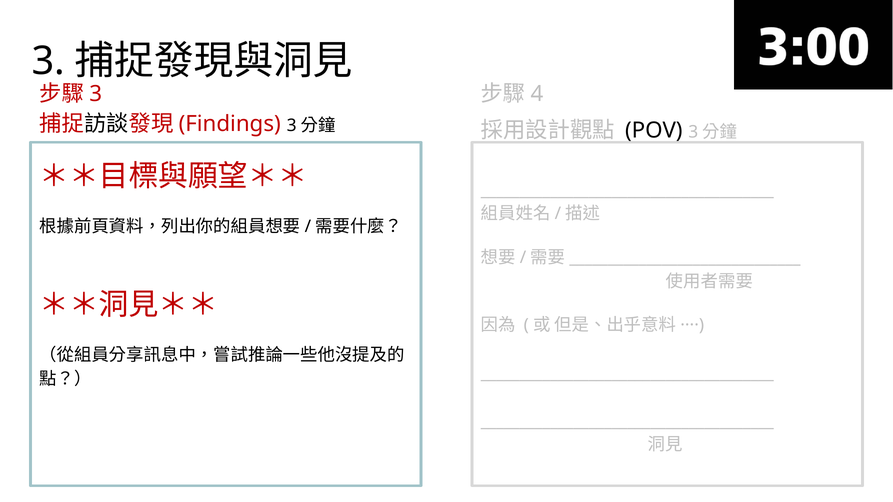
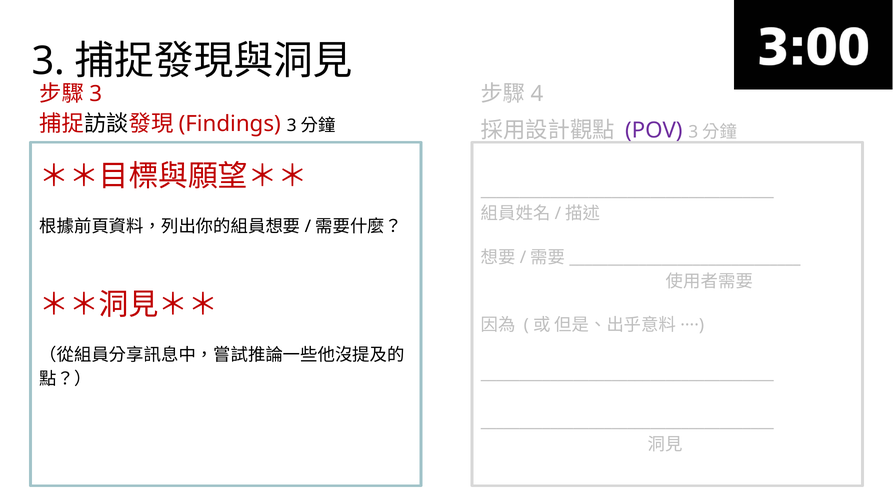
POV colour: black -> purple
